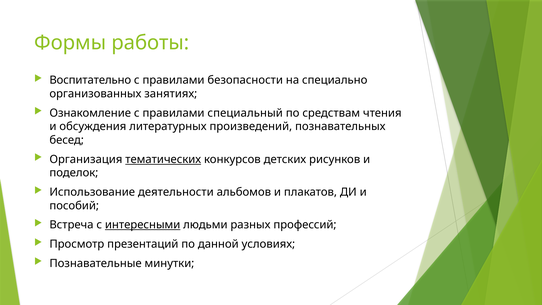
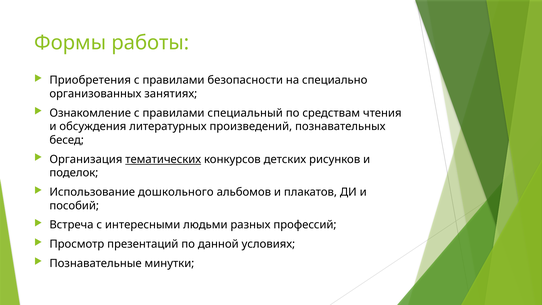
Воспитательно: Воспитательно -> Приобретения
деятельности: деятельности -> дошкольного
интересными underline: present -> none
